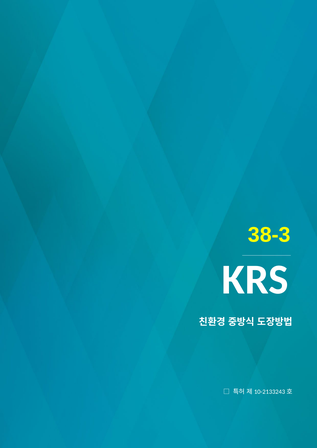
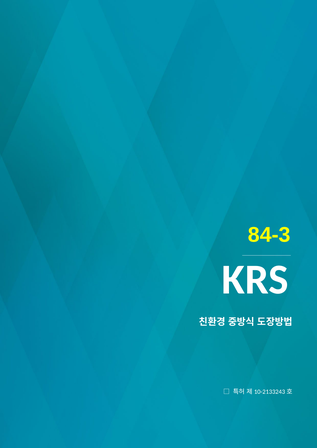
38-3: 38-3 -> 84-3
